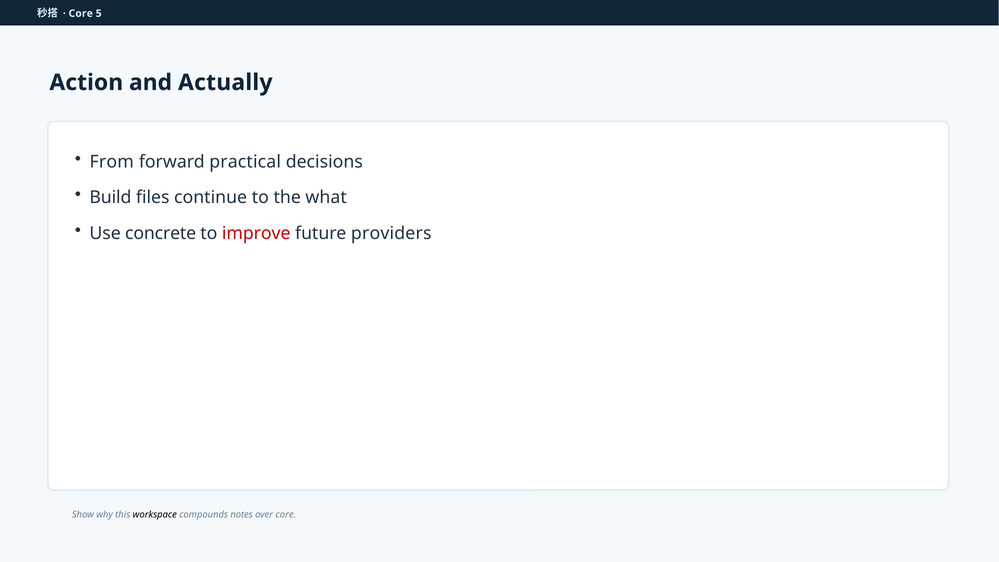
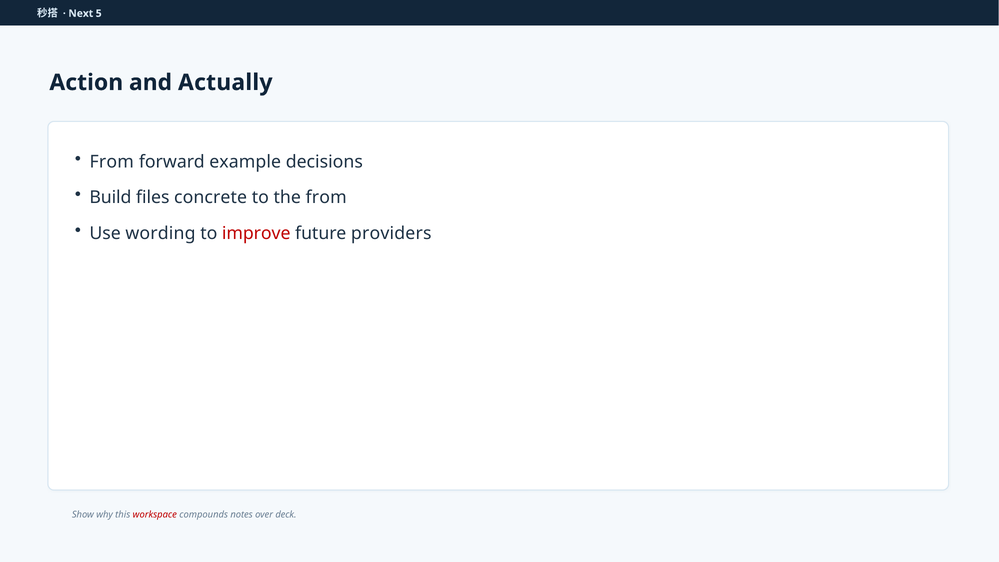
Core at (81, 13): Core -> Next
practical: practical -> example
continue: continue -> concrete
the what: what -> from
concrete: concrete -> wording
workspace colour: black -> red
over core: core -> deck
